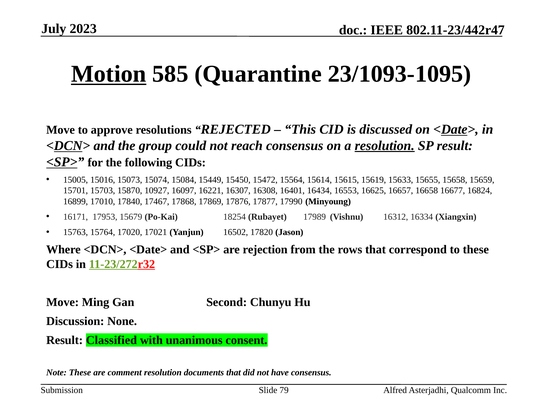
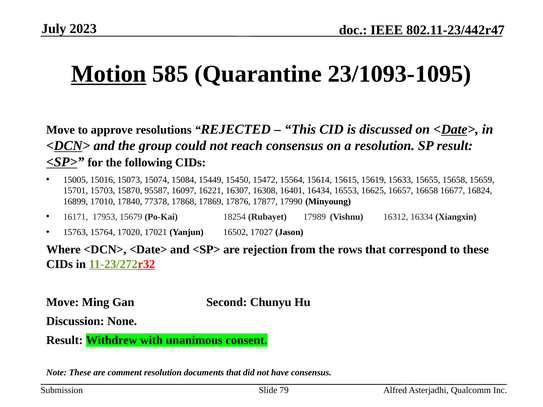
resolution at (385, 146) underline: present -> none
10927: 10927 -> 95587
17467: 17467 -> 77378
17820: 17820 -> 17027
Classified: Classified -> Withdrew
